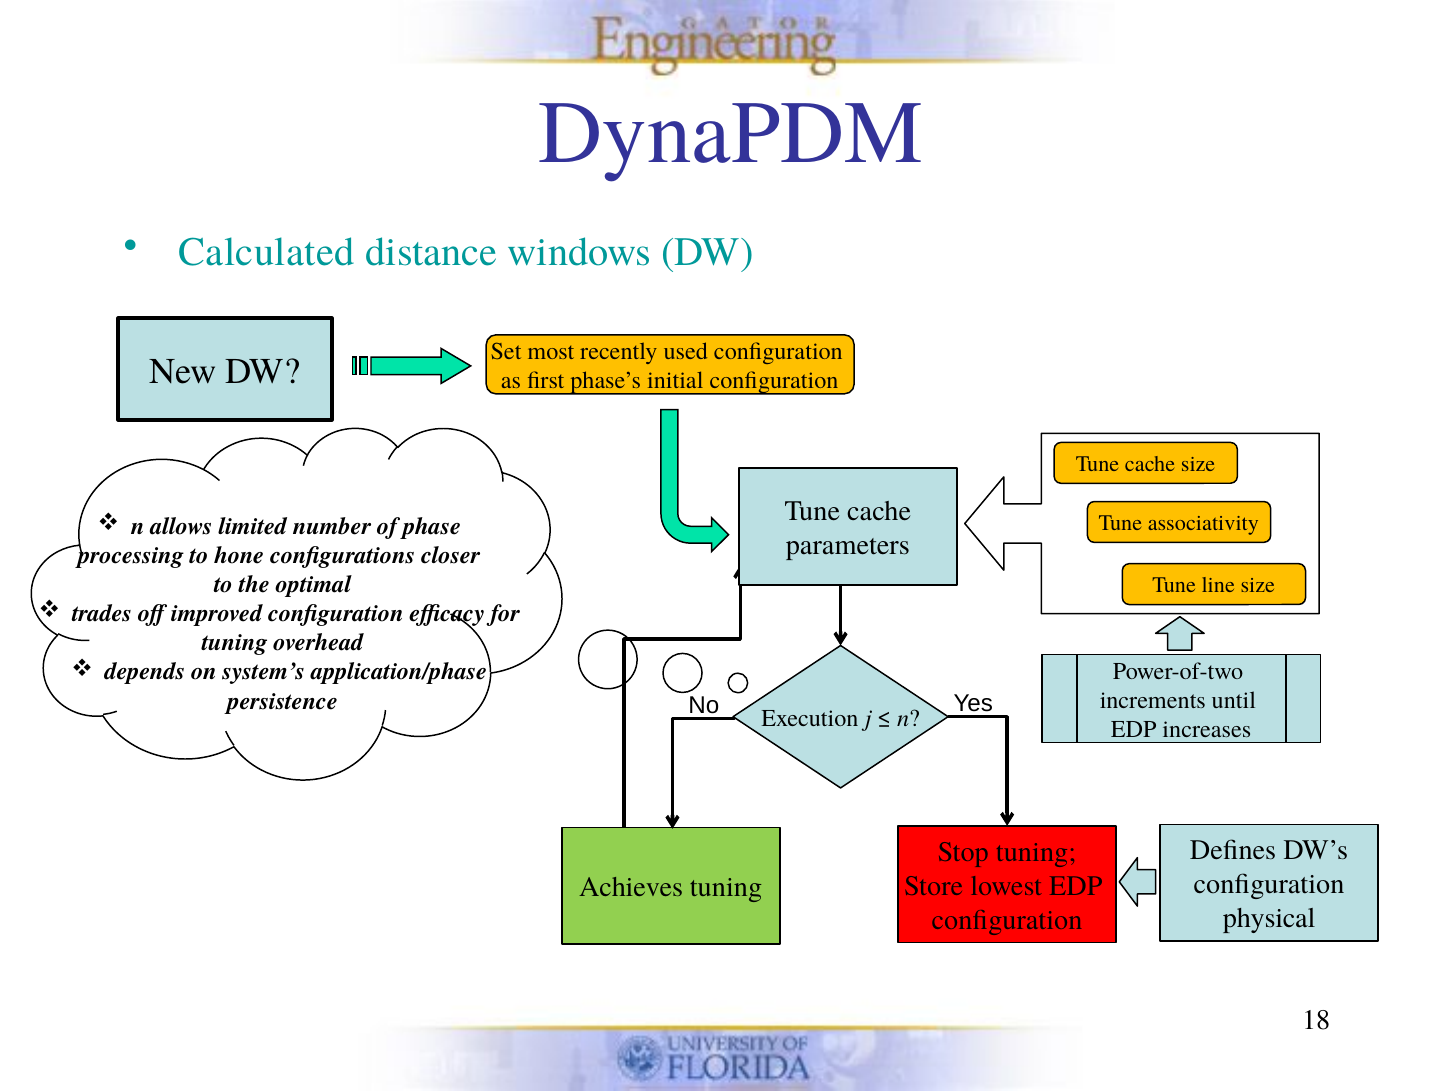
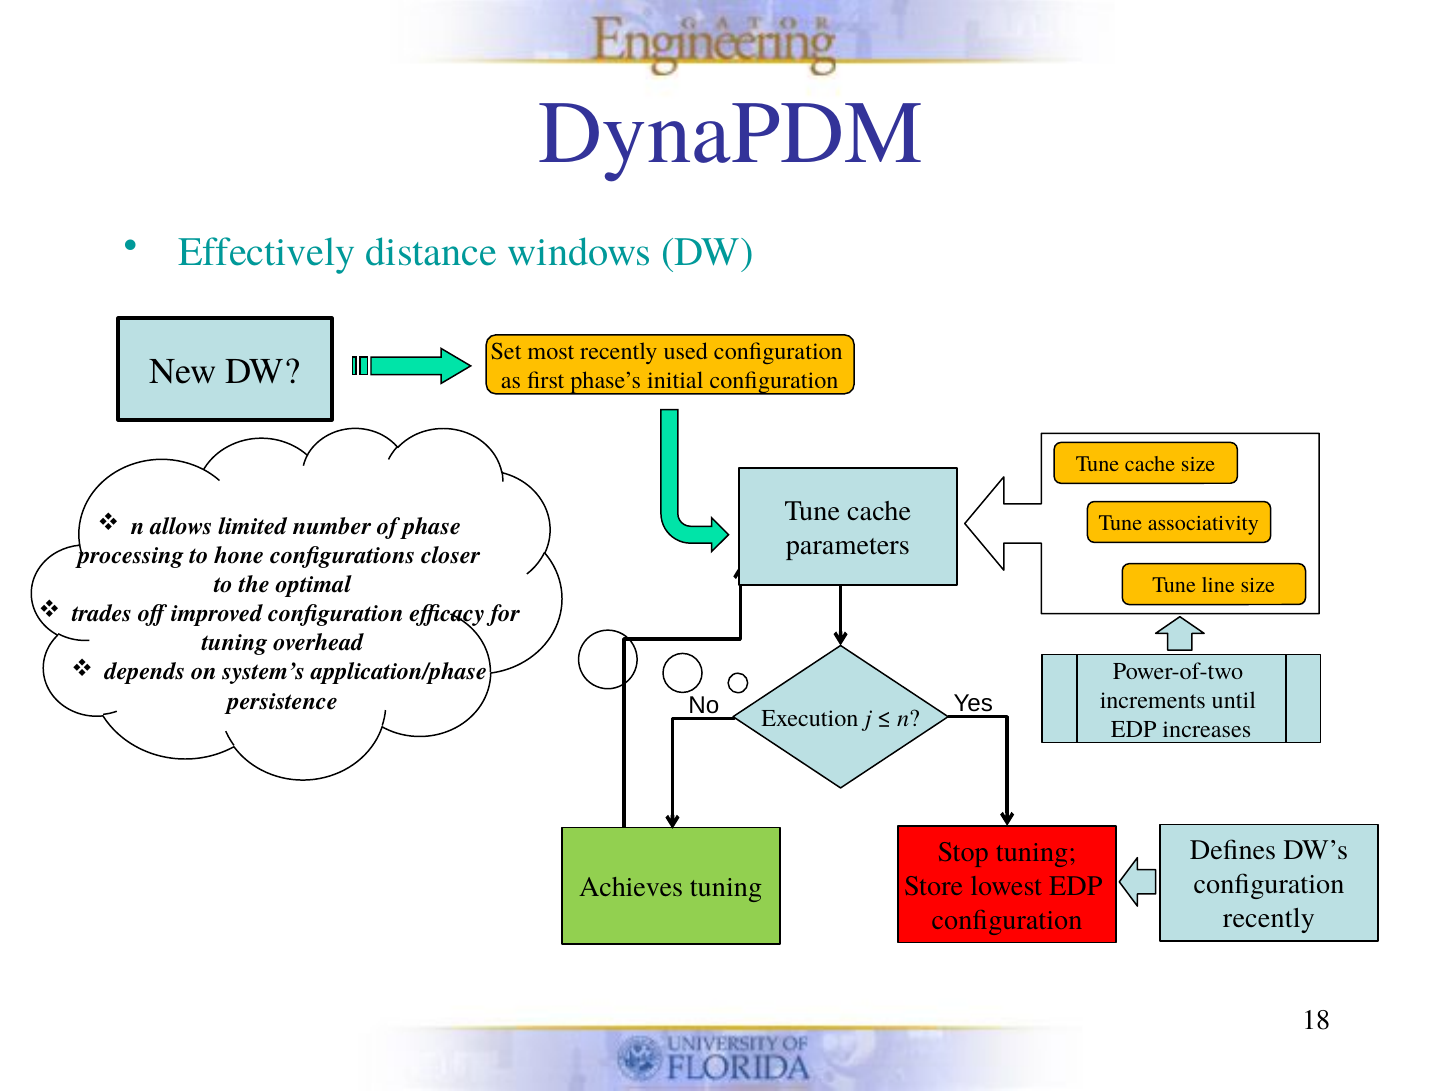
Calculated: Calculated -> Effectively
physical at (1269, 918): physical -> recently
